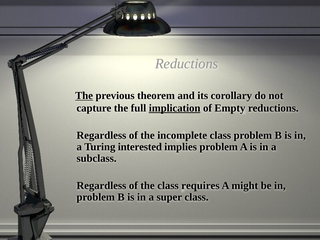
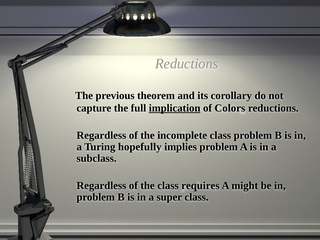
The at (84, 96) underline: present -> none
Empty: Empty -> Colors
interested: interested -> hopefully
